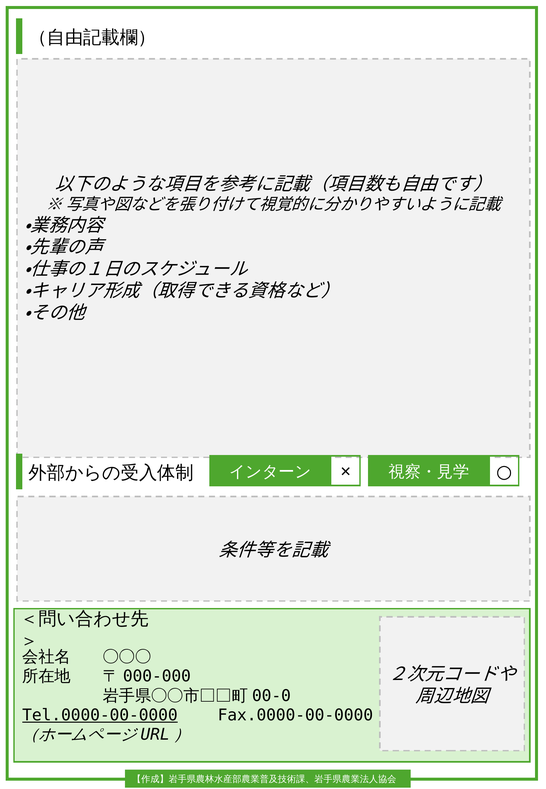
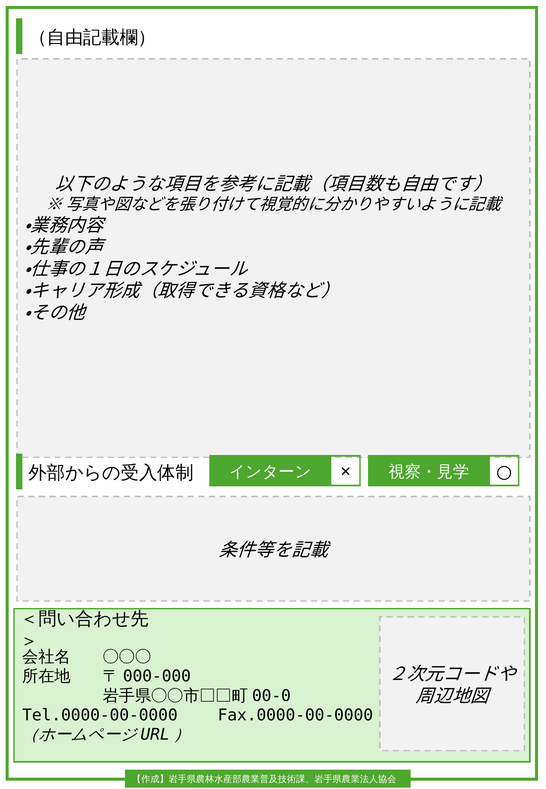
Tel.0000-00-0000 underline: present -> none
